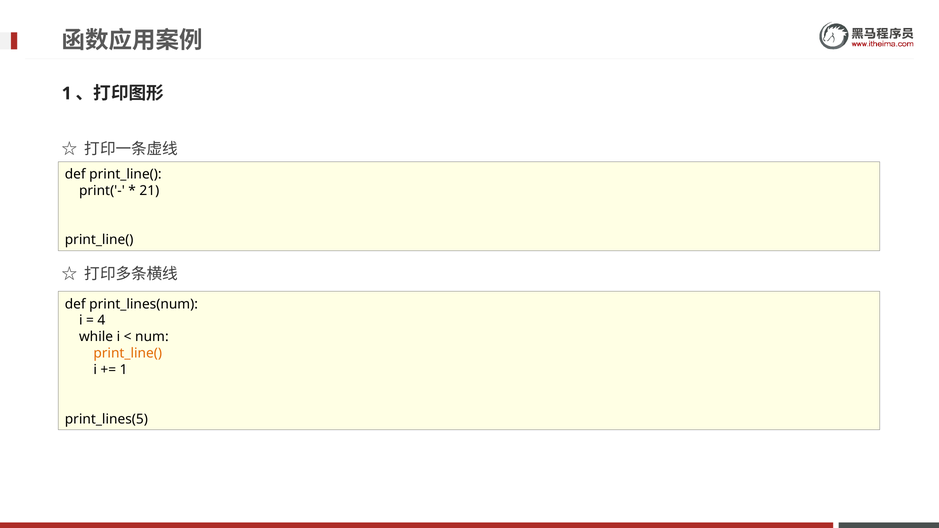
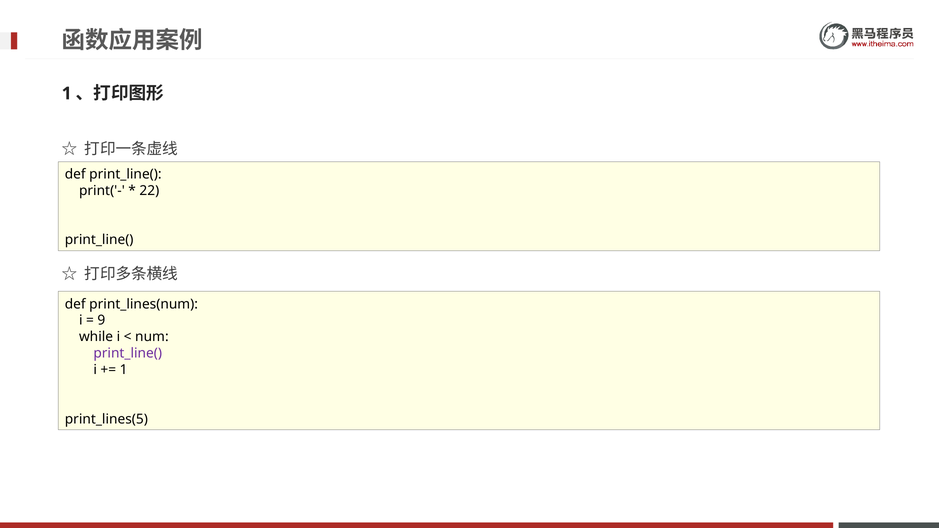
21: 21 -> 22
4: 4 -> 9
print_line( at (128, 353) colour: orange -> purple
